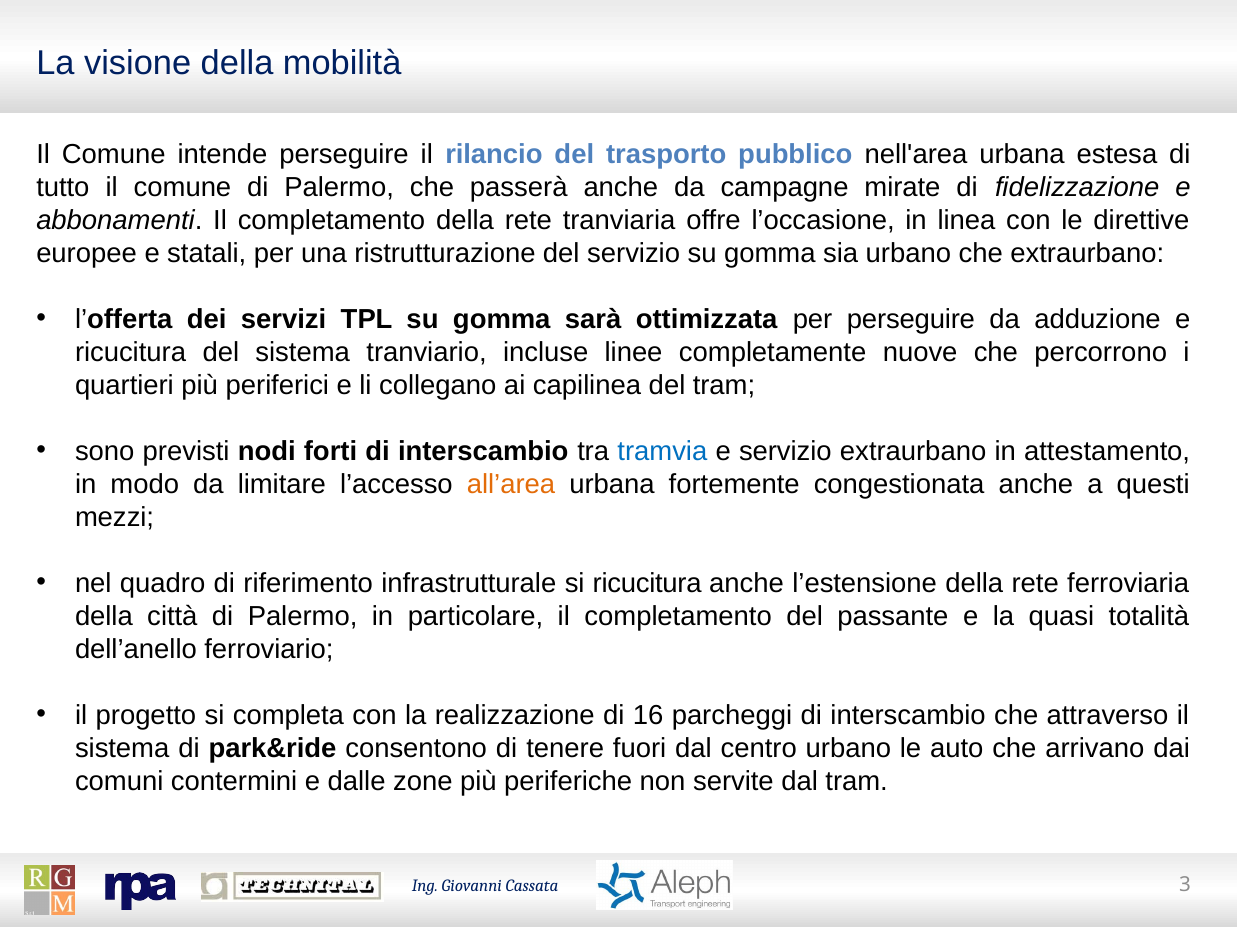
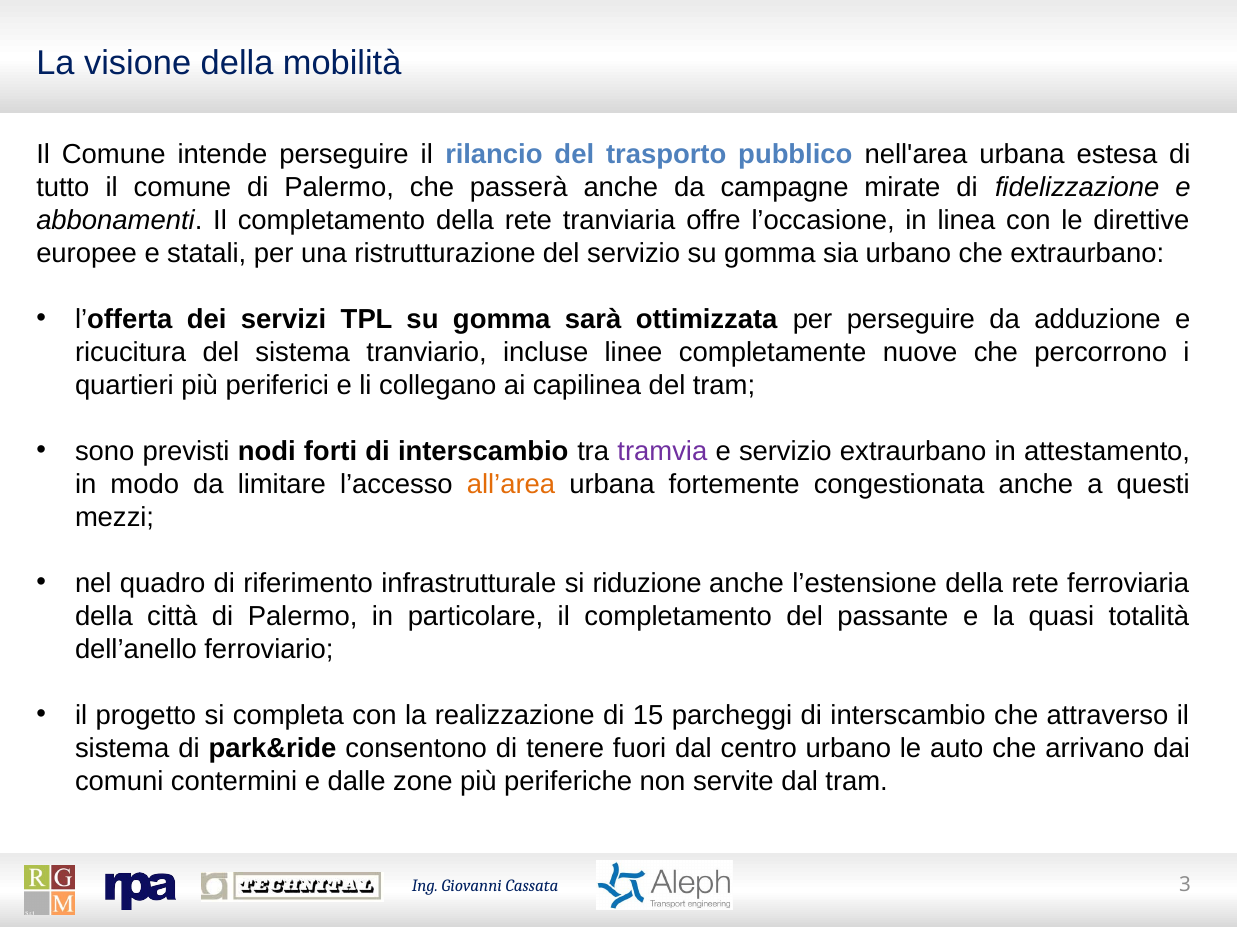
tramvia colour: blue -> purple
si ricucitura: ricucitura -> riduzione
16: 16 -> 15
